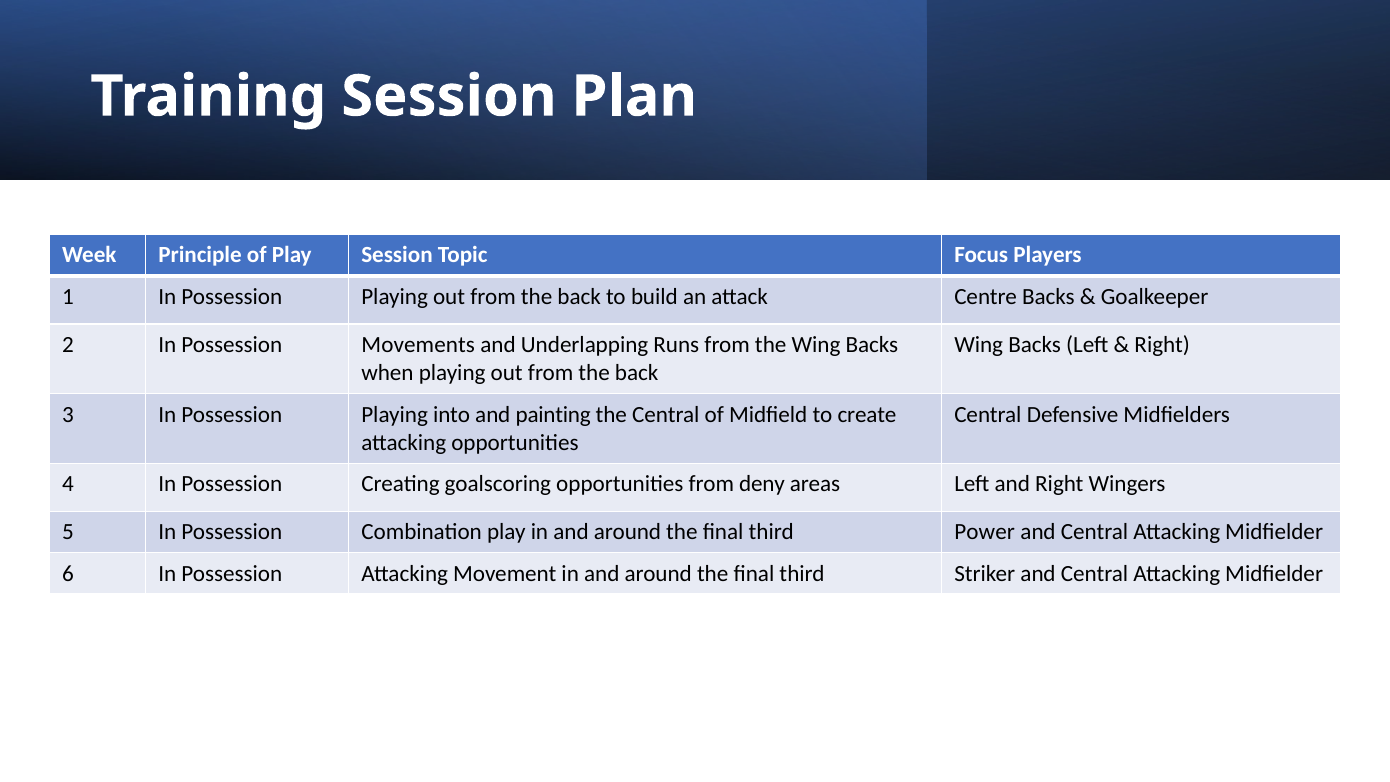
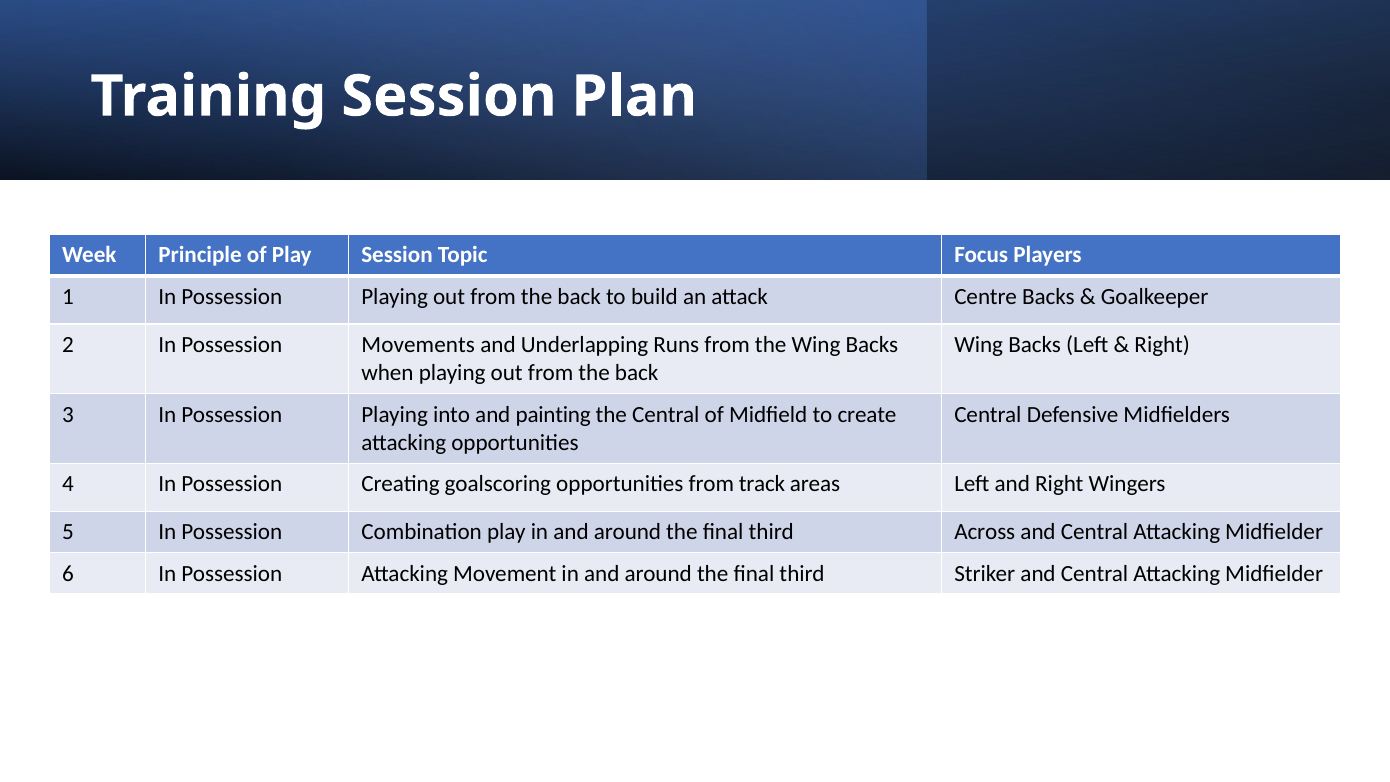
deny: deny -> track
Power: Power -> Across
